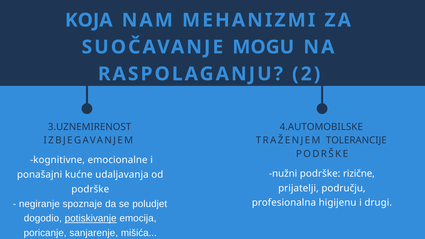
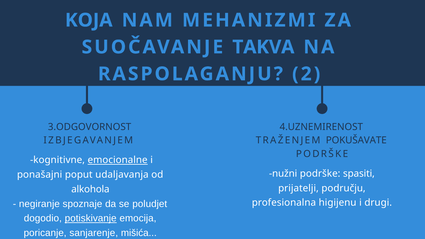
MOGU: MOGU -> TAKVA
3.UZNEMIRENOST: 3.UZNEMIRENOST -> 3.ODGOVORNOST
4.AUTOMOBILSKE: 4.AUTOMOBILSKE -> 4.UZNEMIRENOST
TOLERANCIJE: TOLERANCIJE -> POKUŠAVATE
emocionalne underline: none -> present
rizične: rizične -> spasiti
kućne: kućne -> poput
podrške at (90, 189): podrške -> alkohola
